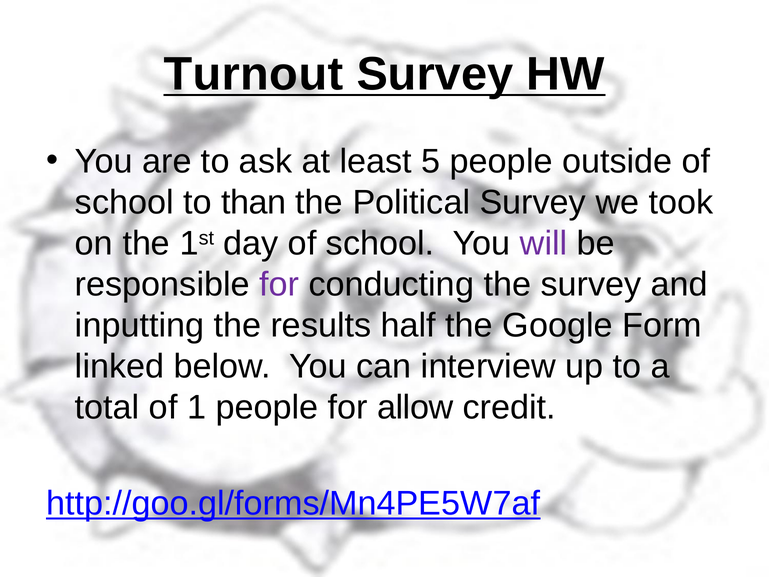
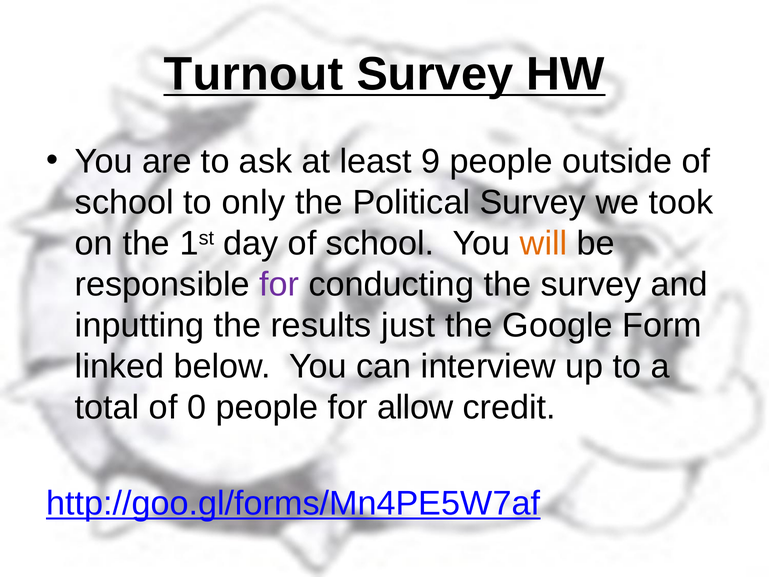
5: 5 -> 9
than: than -> only
will colour: purple -> orange
half: half -> just
1: 1 -> 0
